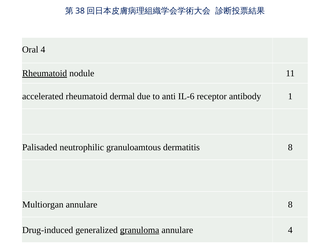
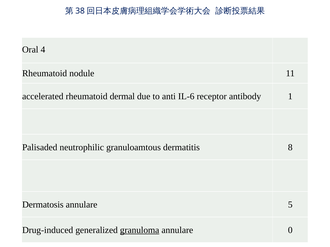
Rheumatoid at (45, 74) underline: present -> none
Multiorgan: Multiorgan -> Dermatosis
annulare 8: 8 -> 5
annulare 4: 4 -> 0
